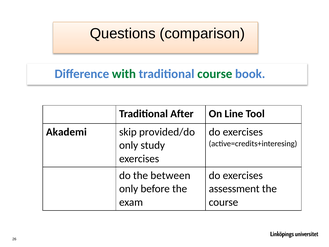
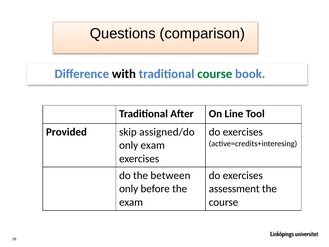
with colour: green -> black
Akademi: Akademi -> Provided
provided/do: provided/do -> assigned/do
only study: study -> exam
